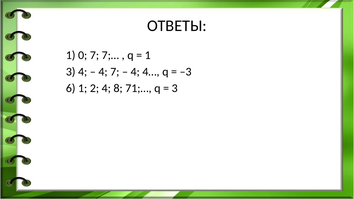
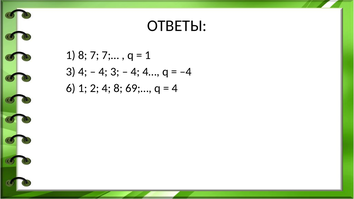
1 0: 0 -> 8
4 7: 7 -> 3
–3: –3 -> –4
71;…: 71;… -> 69;…
3 at (175, 88): 3 -> 4
